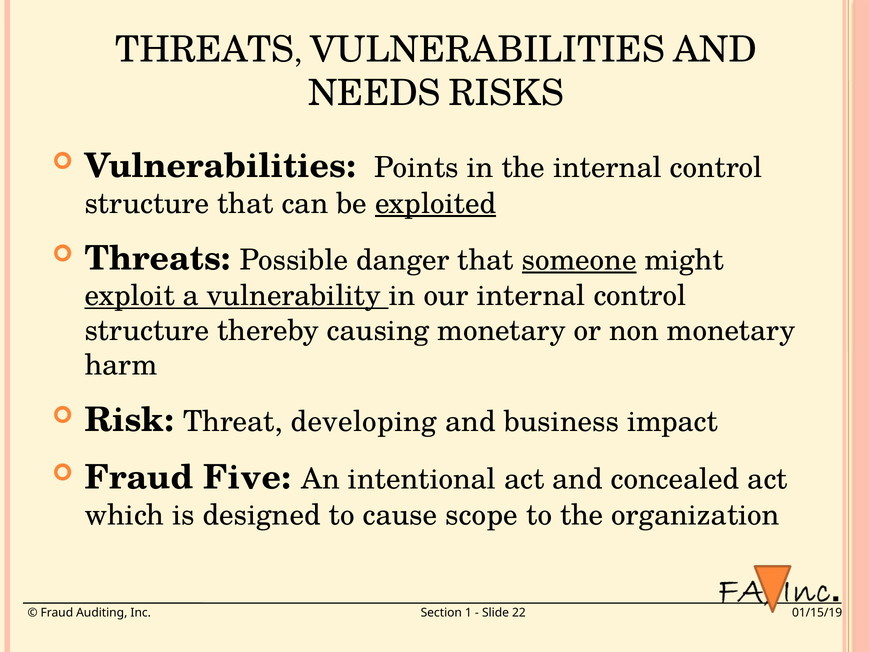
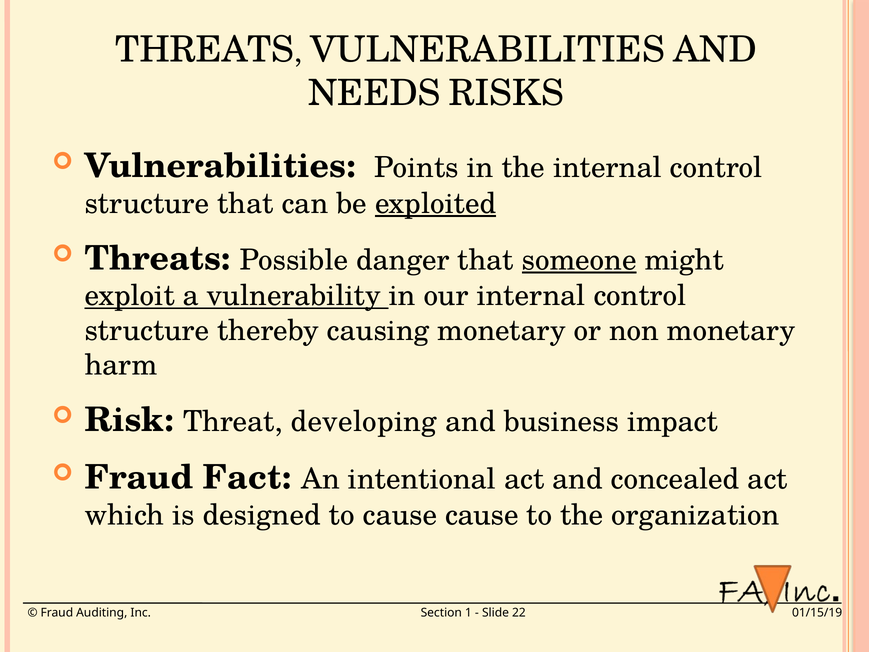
Five: Five -> Fact
cause scope: scope -> cause
